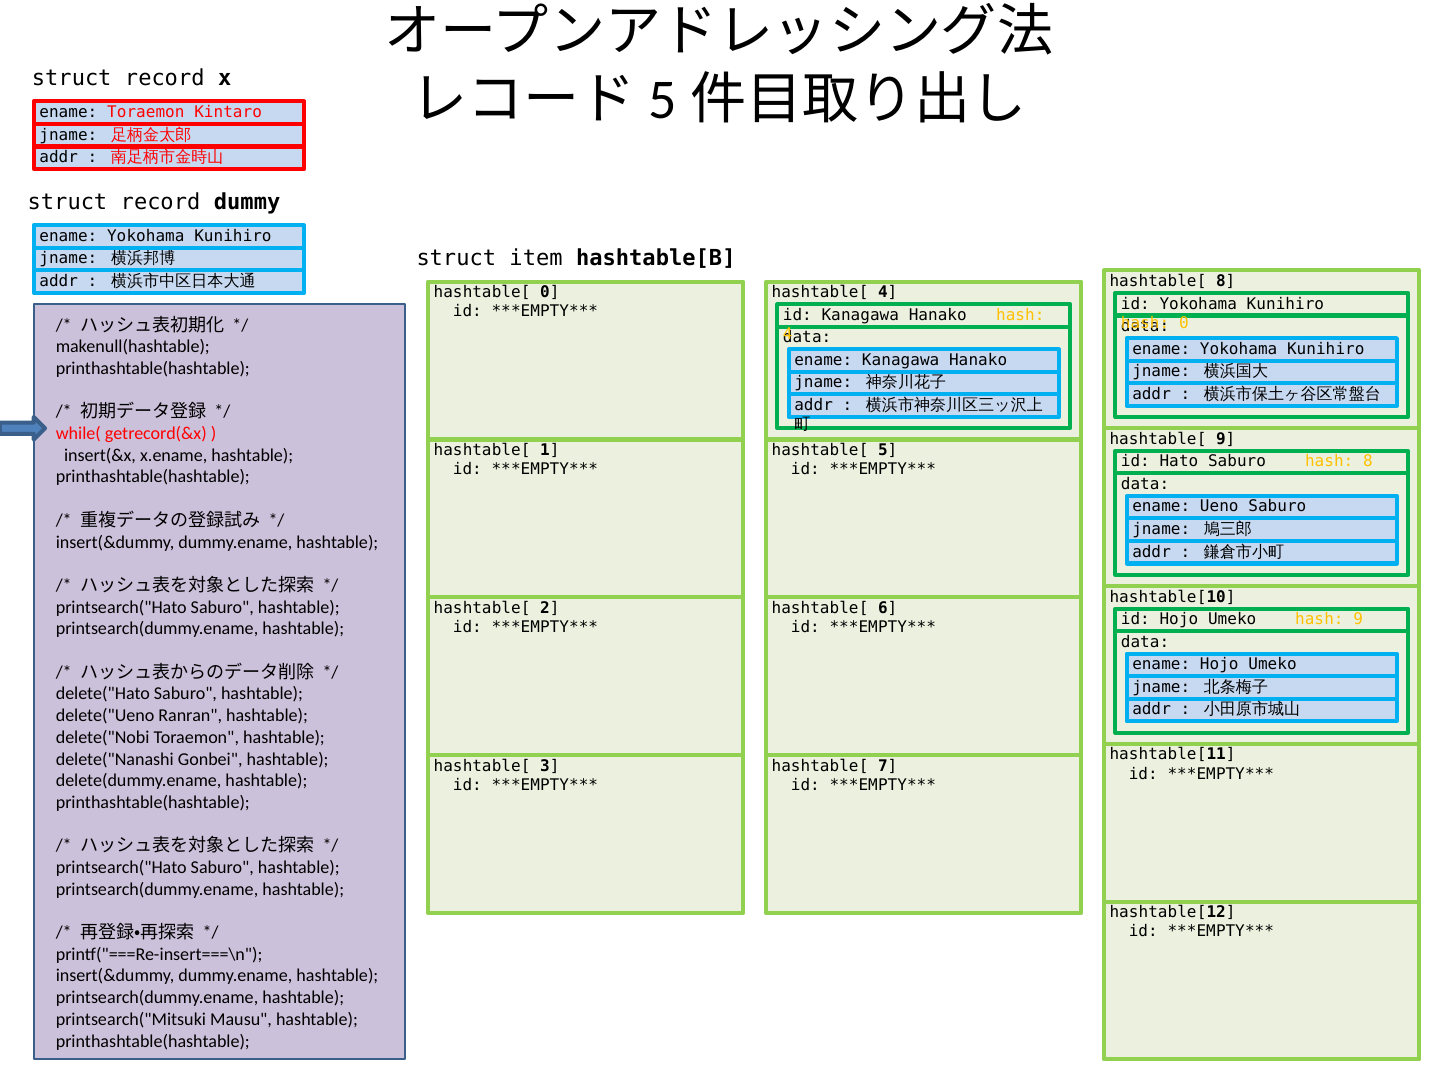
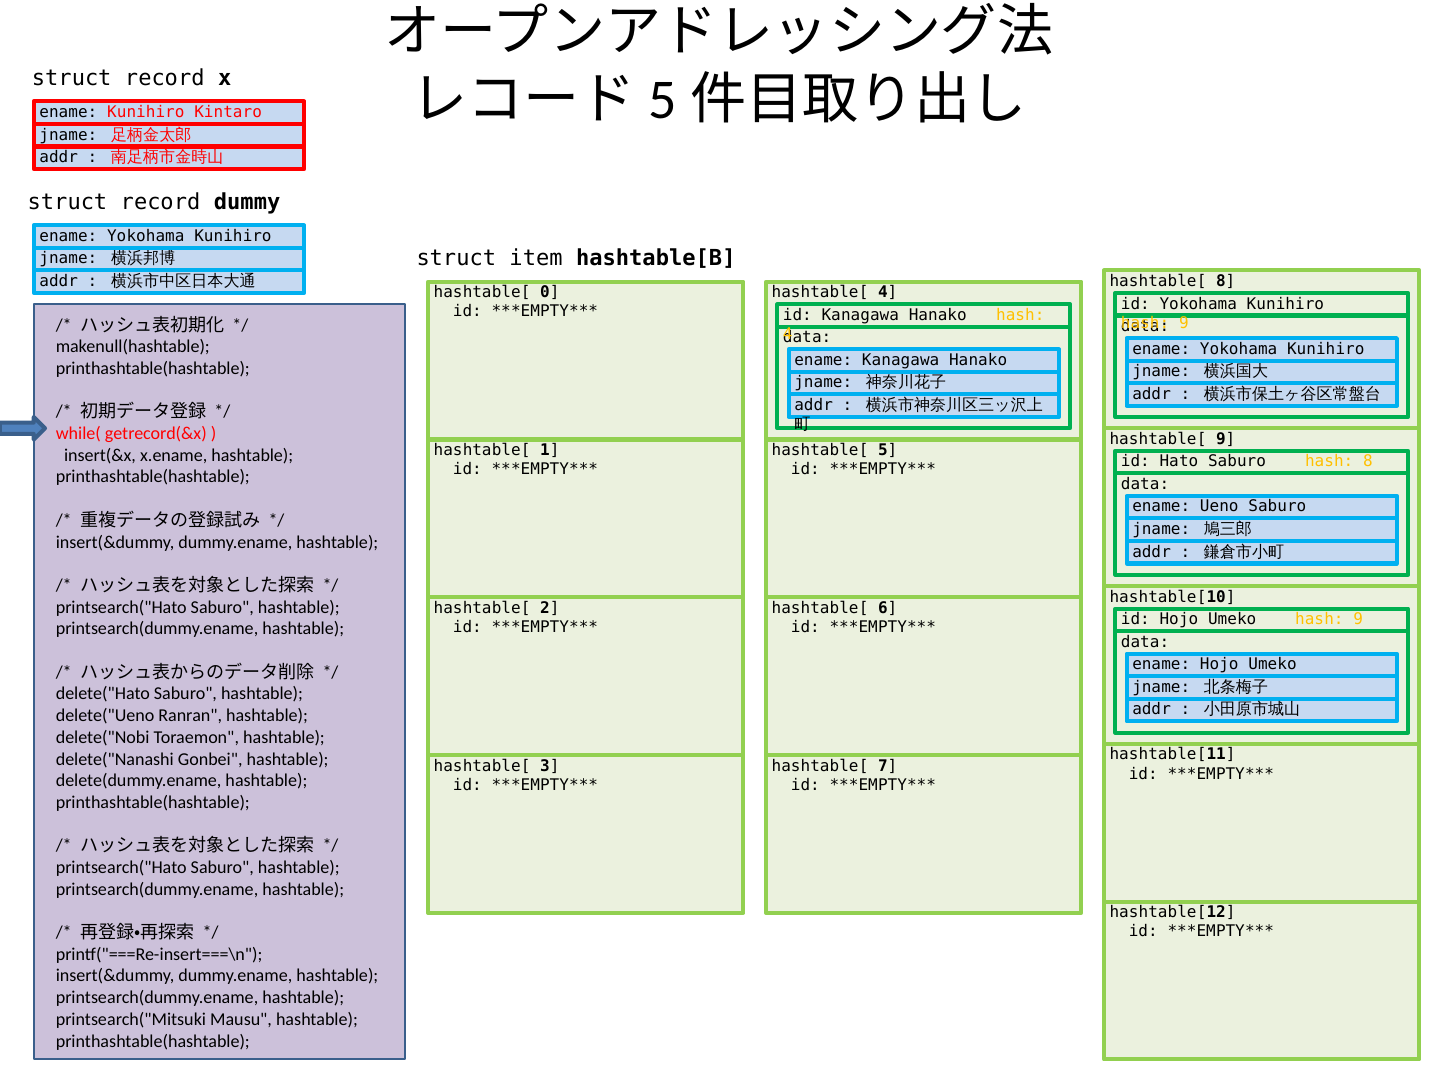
ename Toraemon: Toraemon -> Kunihiro
0 at (1184, 323): 0 -> 9
